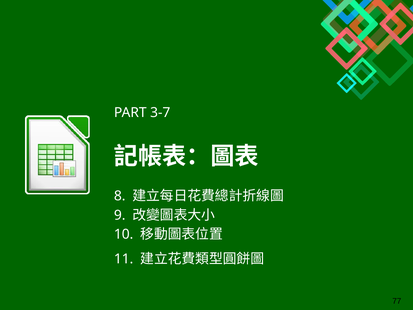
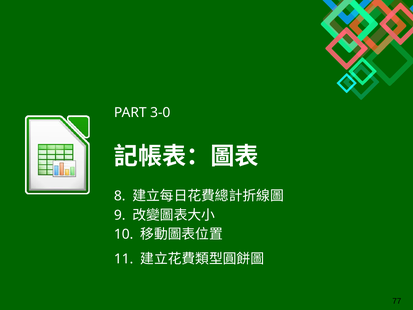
3-7: 3-7 -> 3-0
